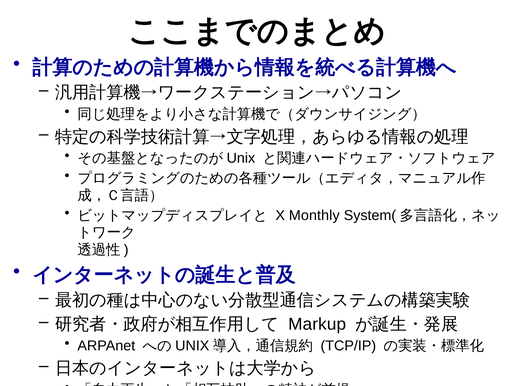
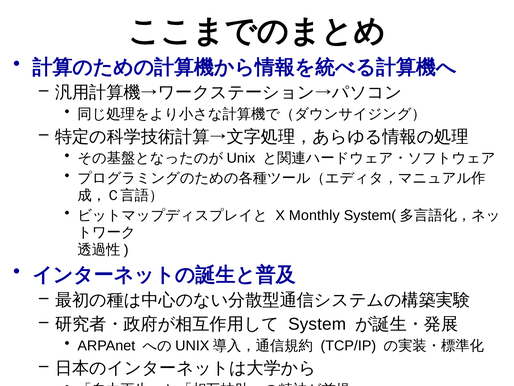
Markup: Markup -> System
